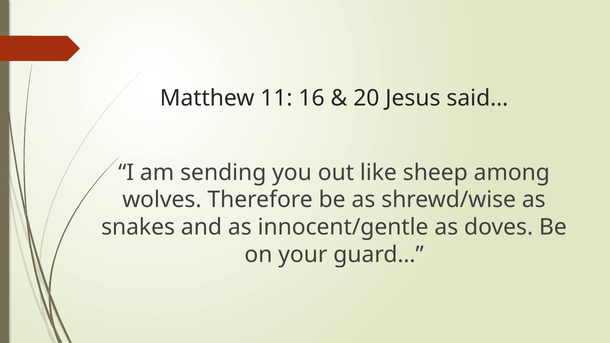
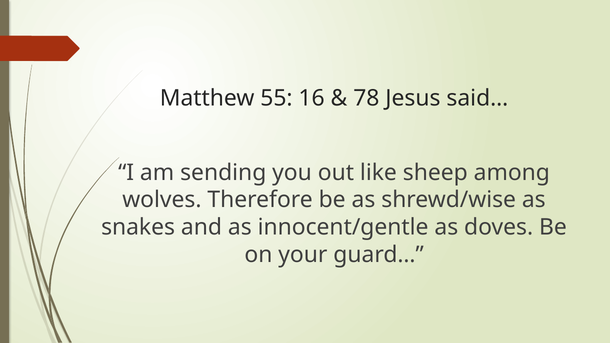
11: 11 -> 55
20: 20 -> 78
